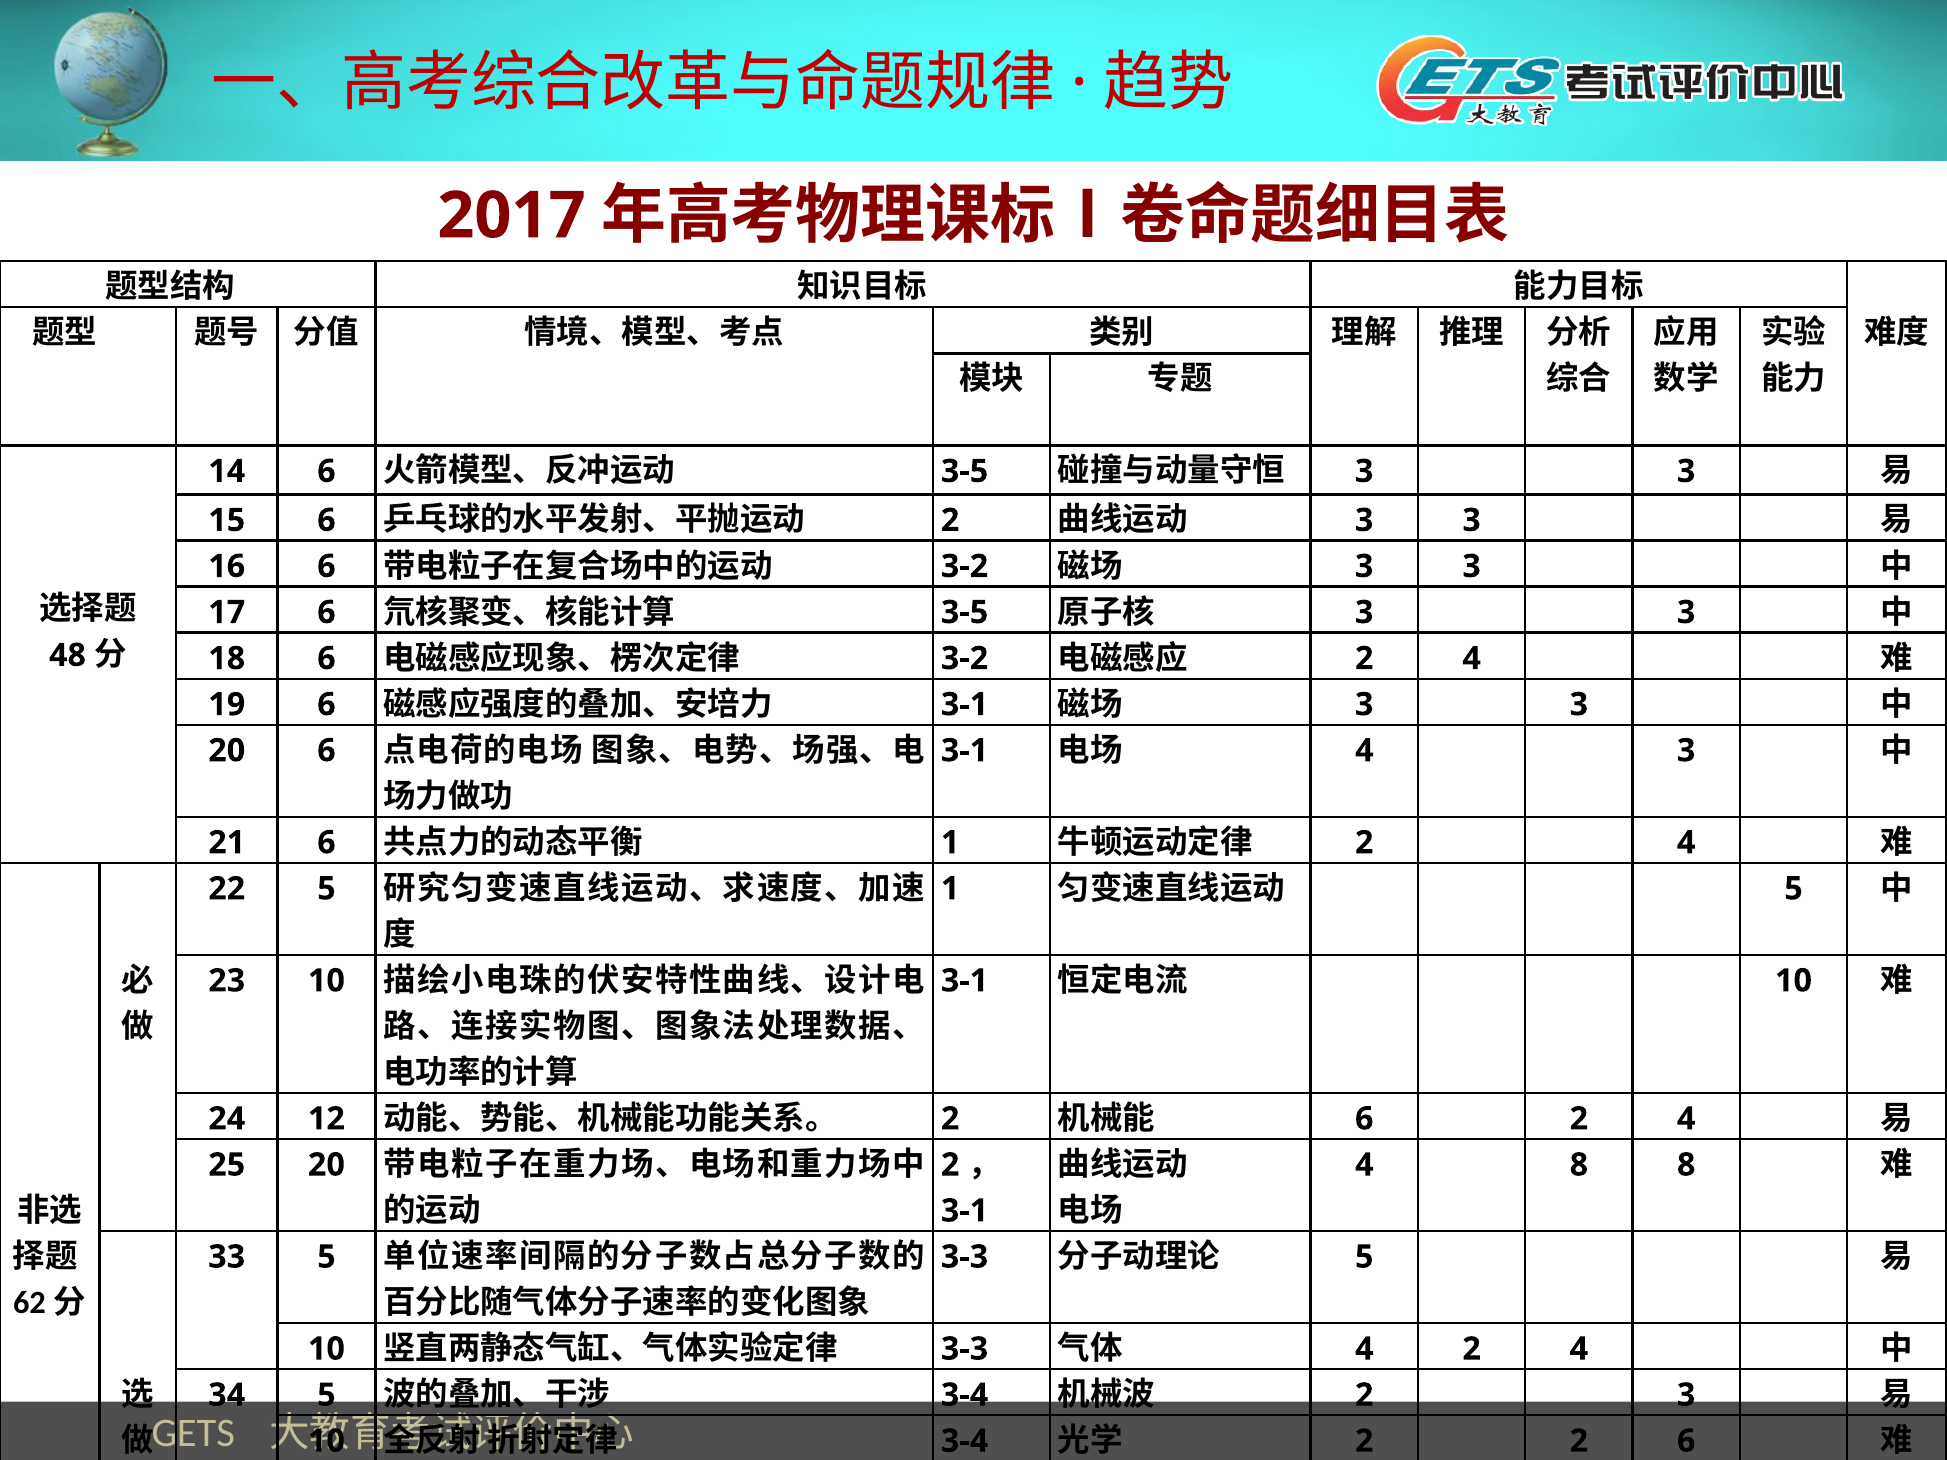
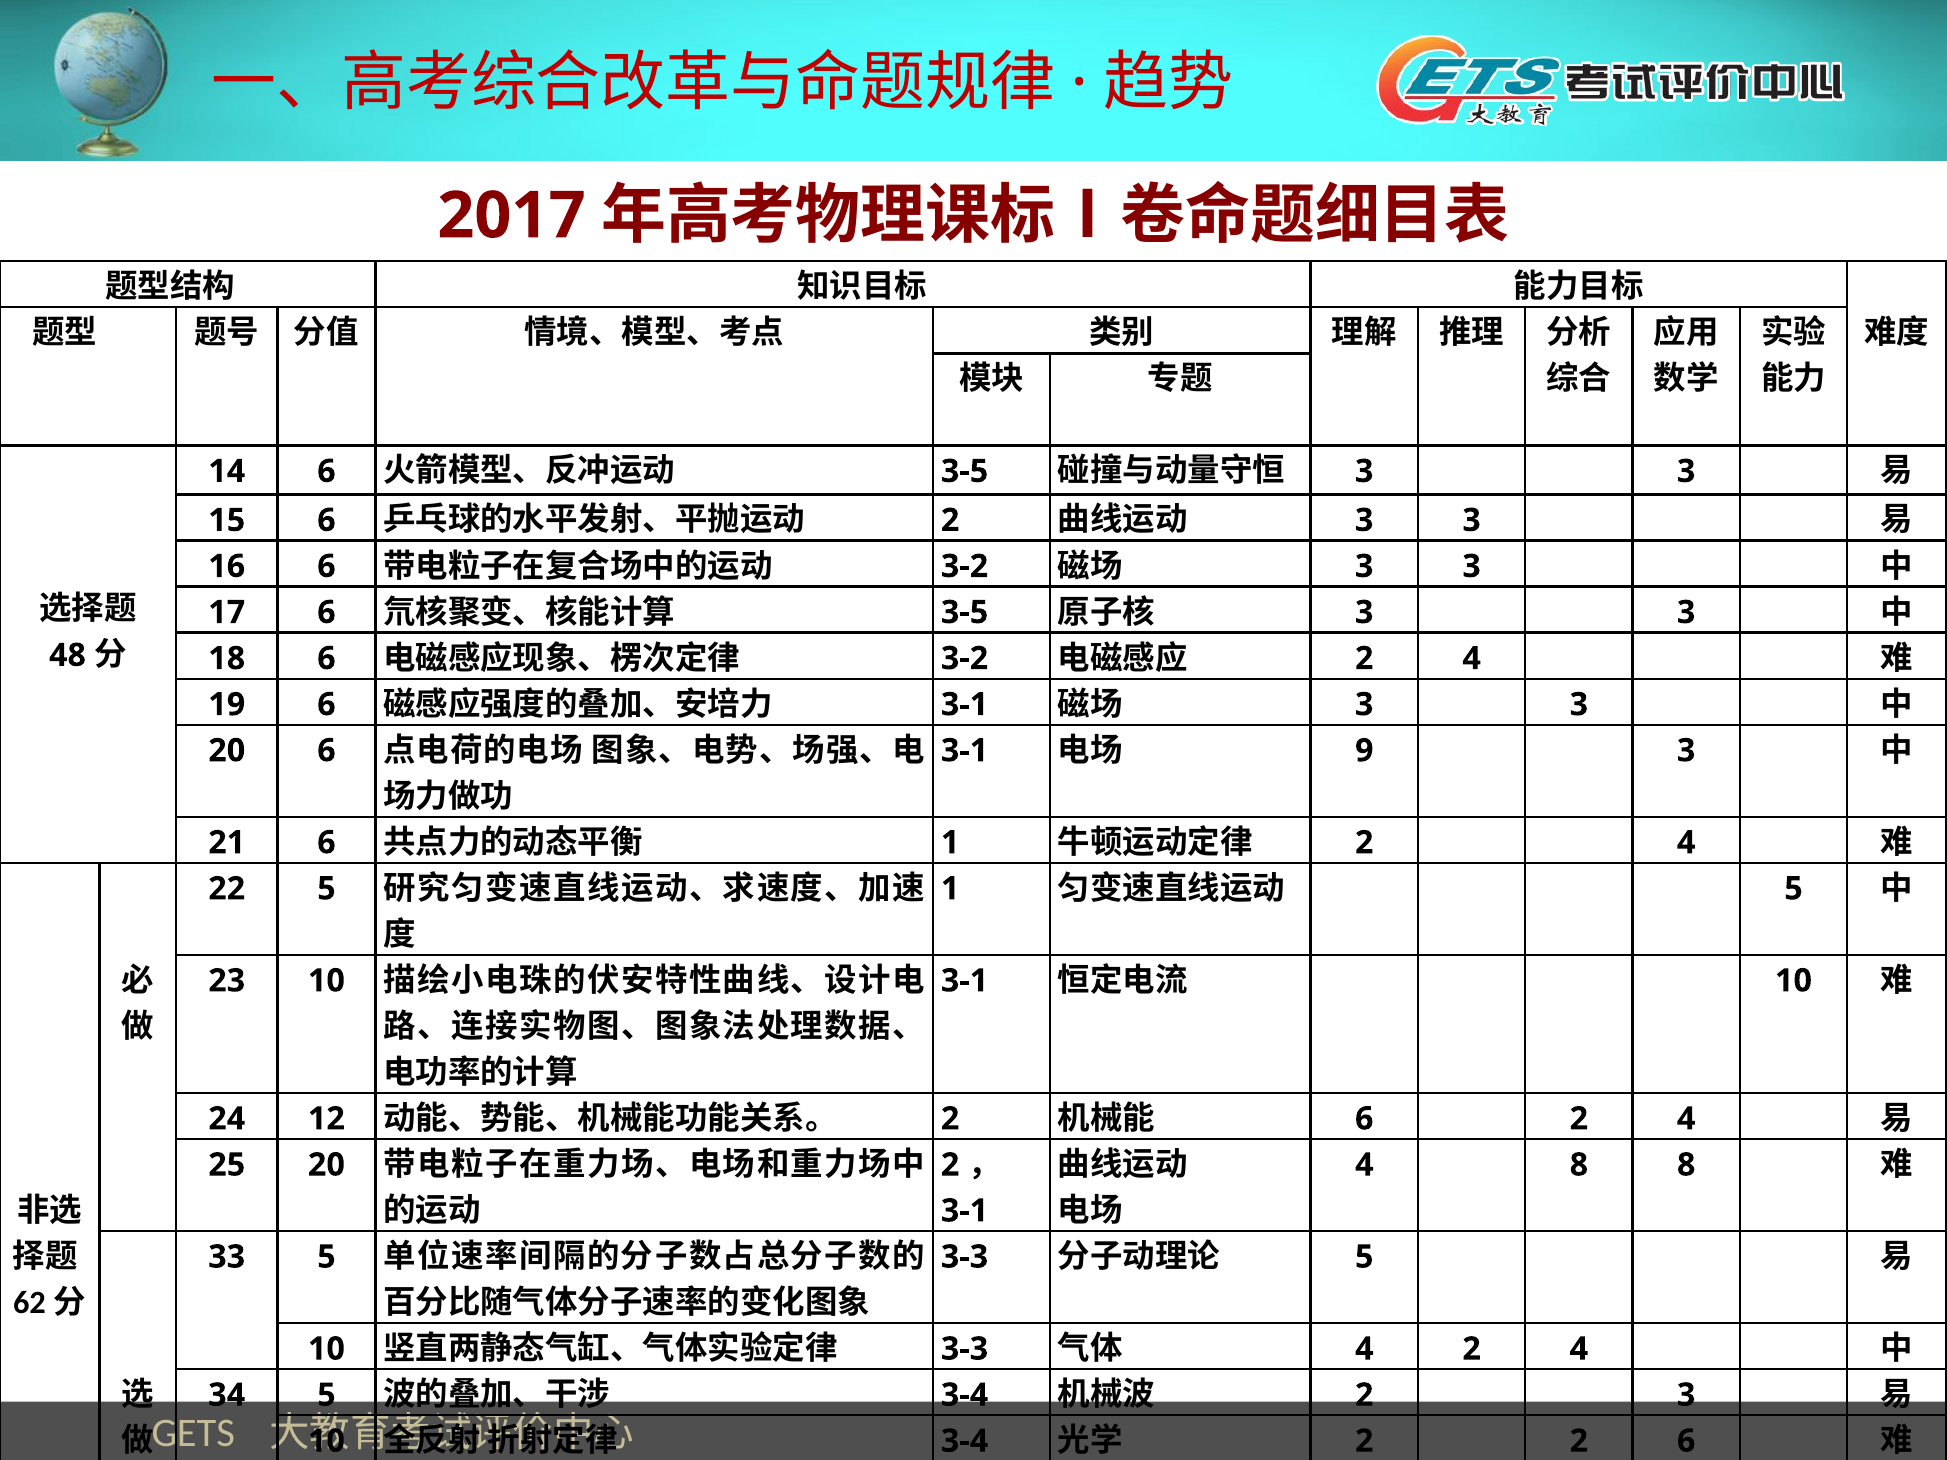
4 at (1364, 751): 4 -> 9
